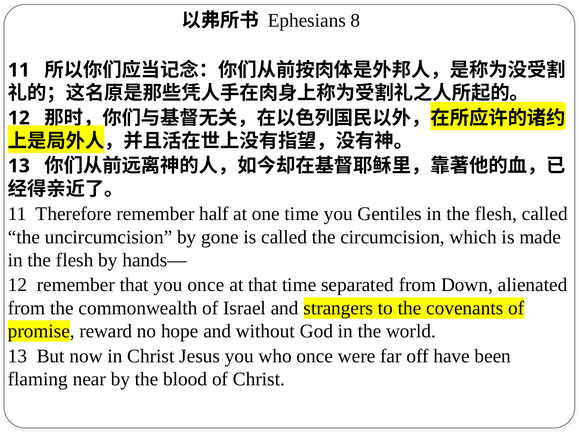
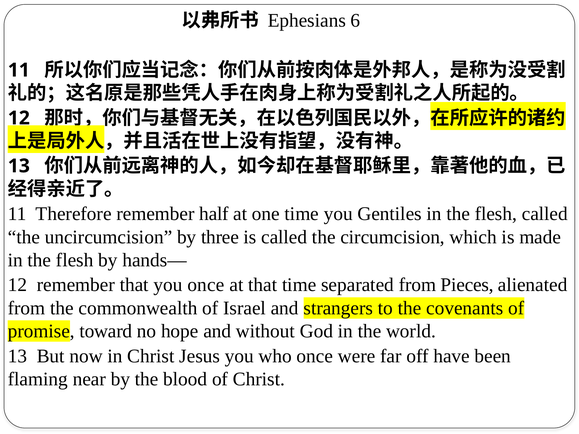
8: 8 -> 6
gone: gone -> three
Down: Down -> Pieces
reward: reward -> toward
